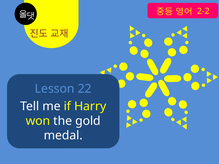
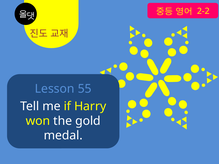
22: 22 -> 55
